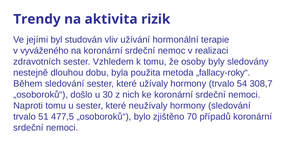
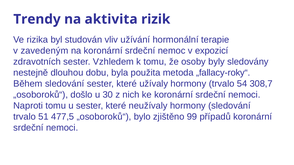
jejími: jejími -> rizika
vyváženého: vyváženého -> zavedeným
realizaci: realizaci -> expozicí
70: 70 -> 99
